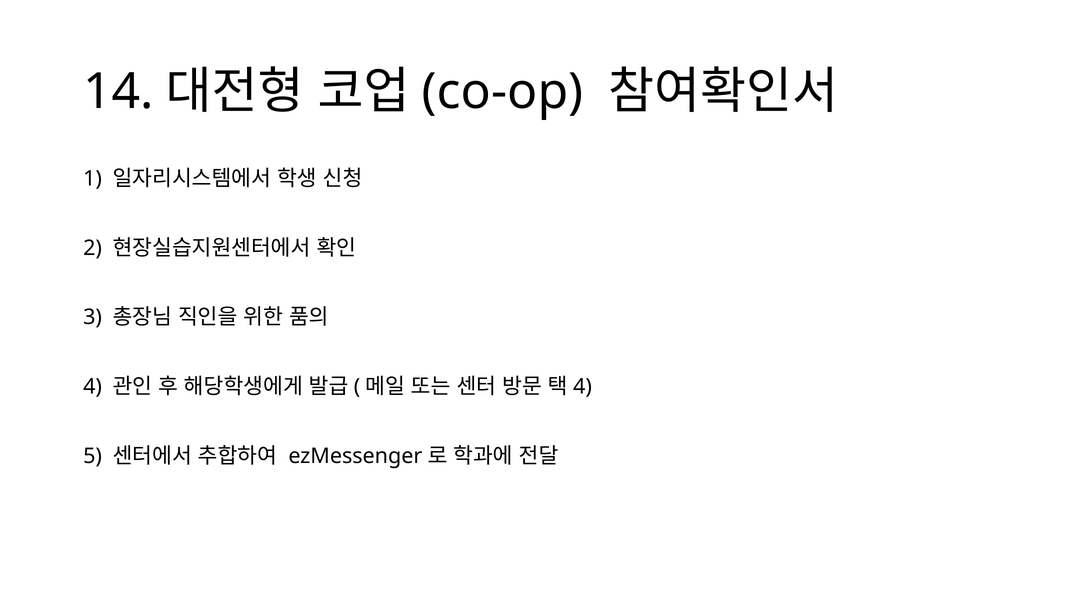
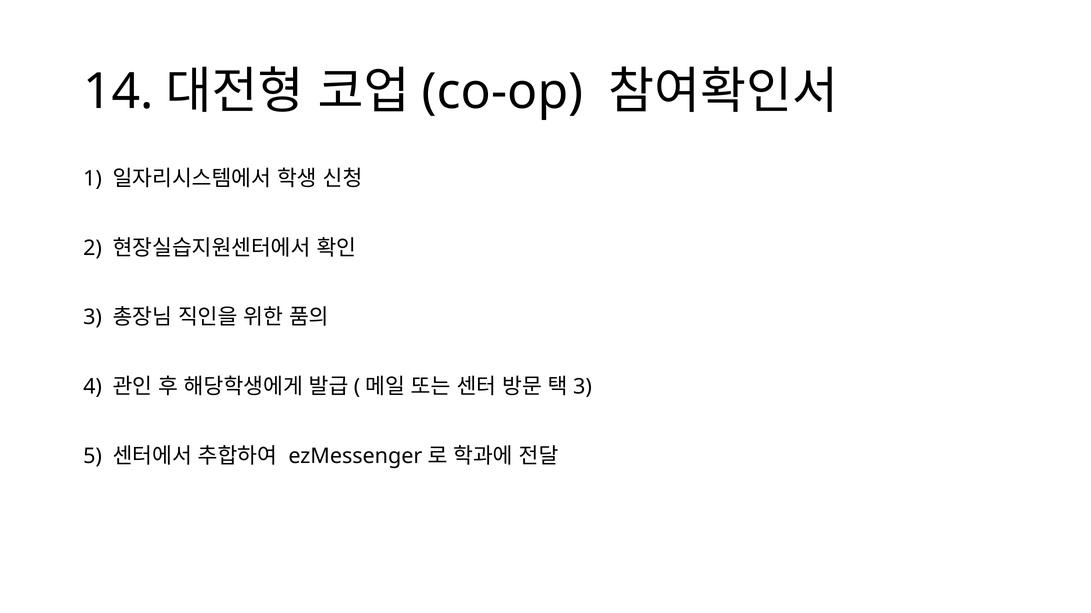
4 at (582, 387): 4 -> 3
